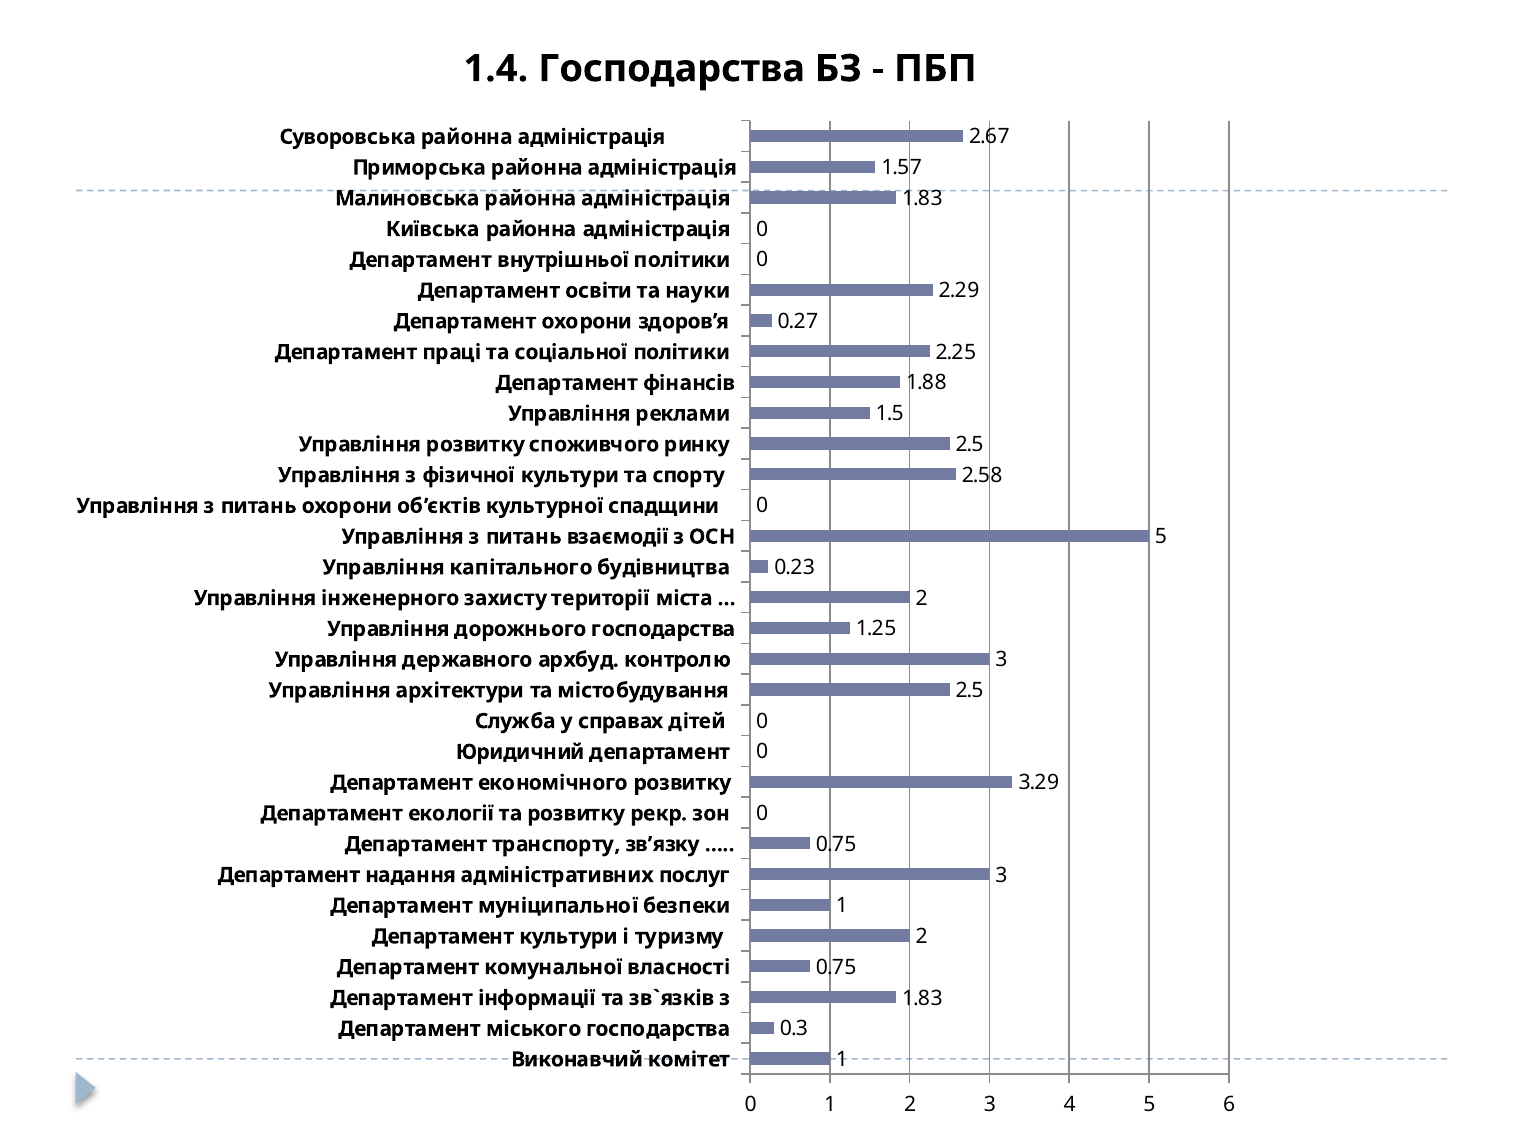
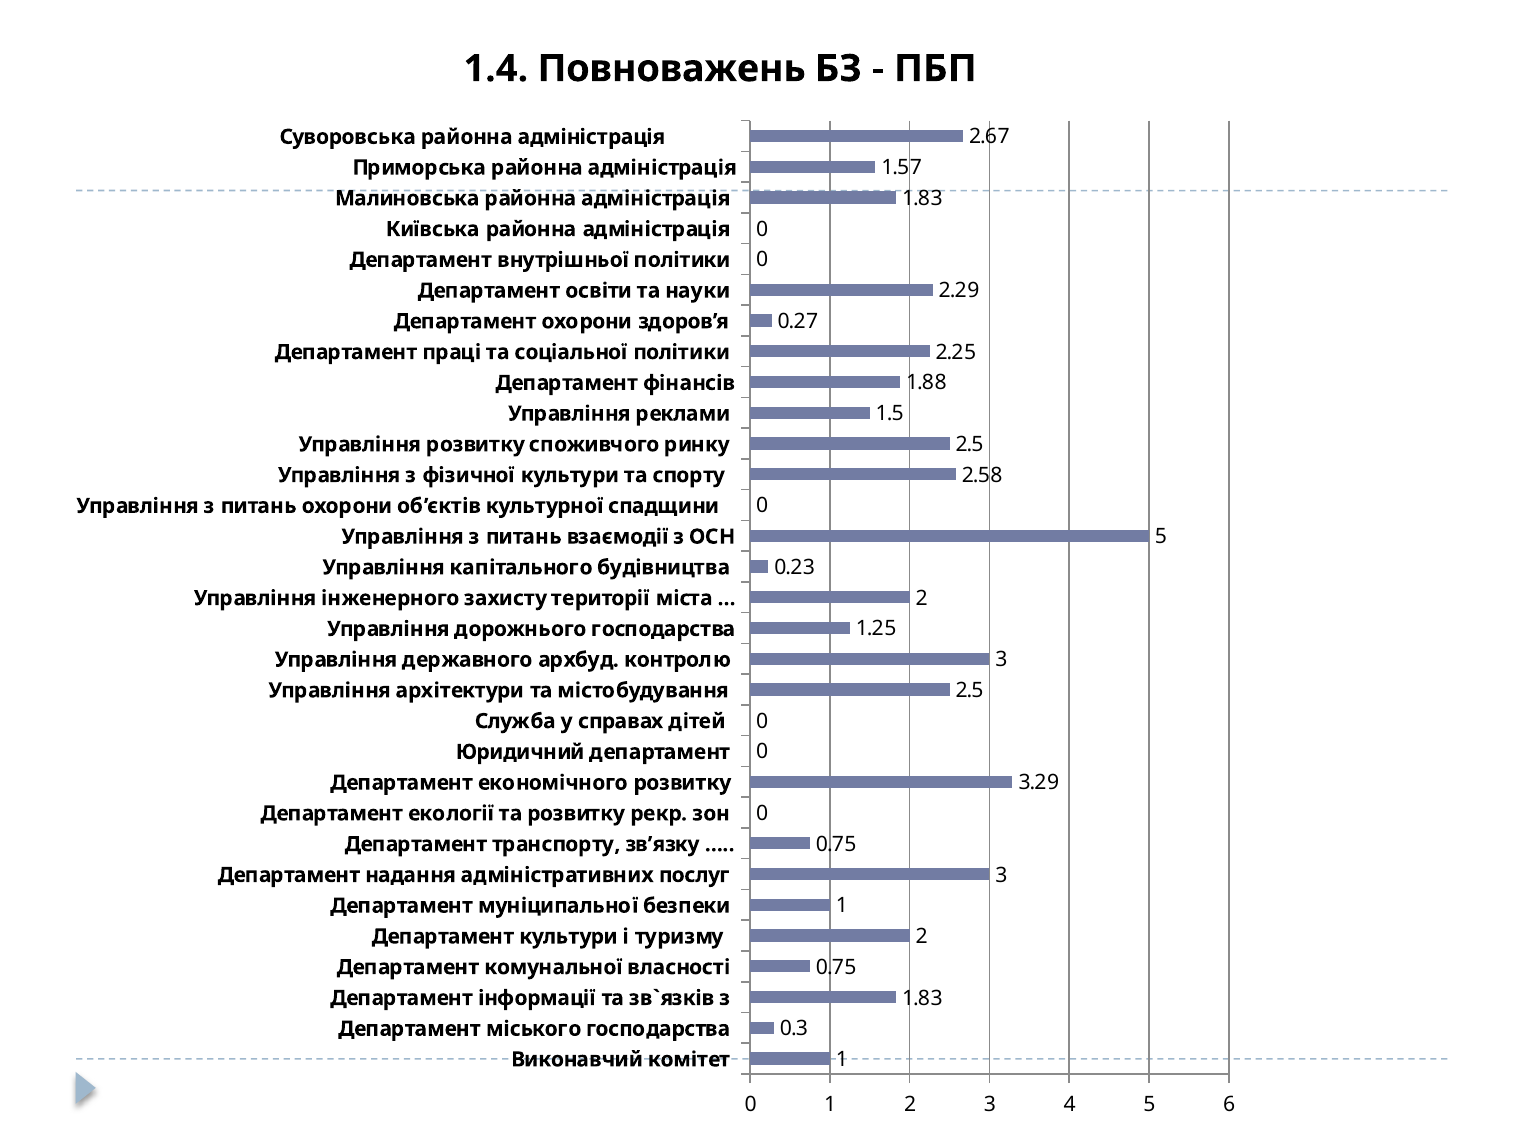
1.4 Господарства: Господарства -> Повноважень
